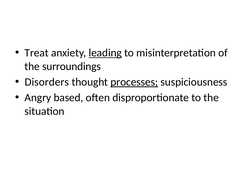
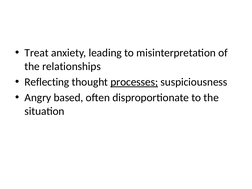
leading underline: present -> none
surroundings: surroundings -> relationships
Disorders: Disorders -> Reflecting
